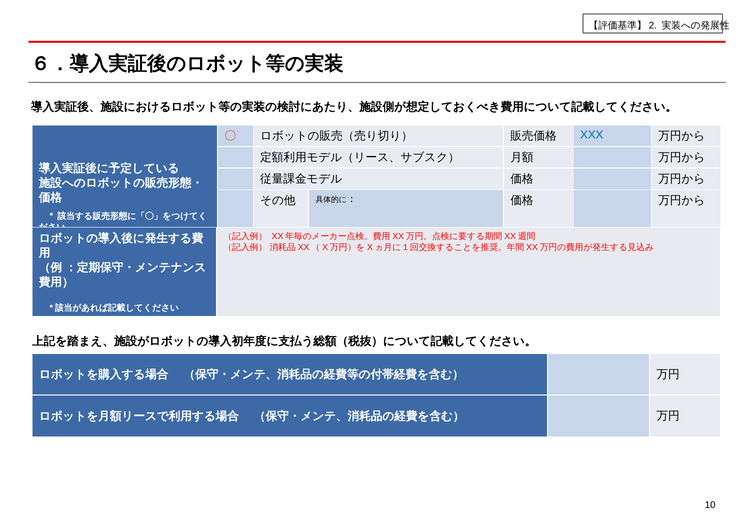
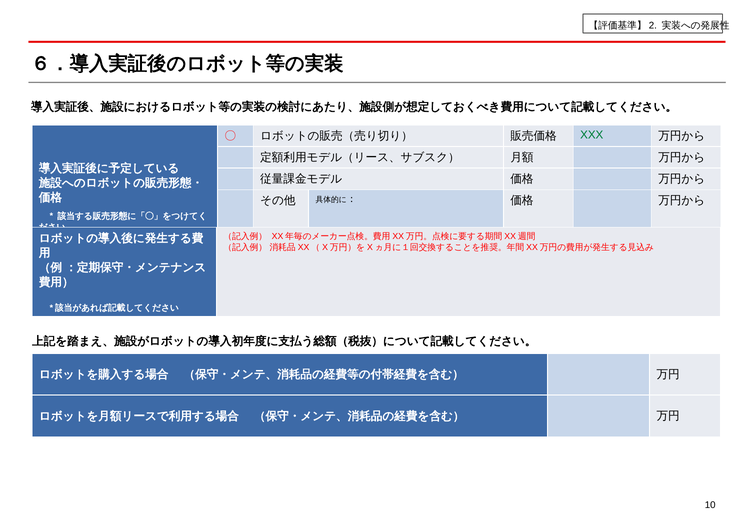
XXX colour: blue -> green
